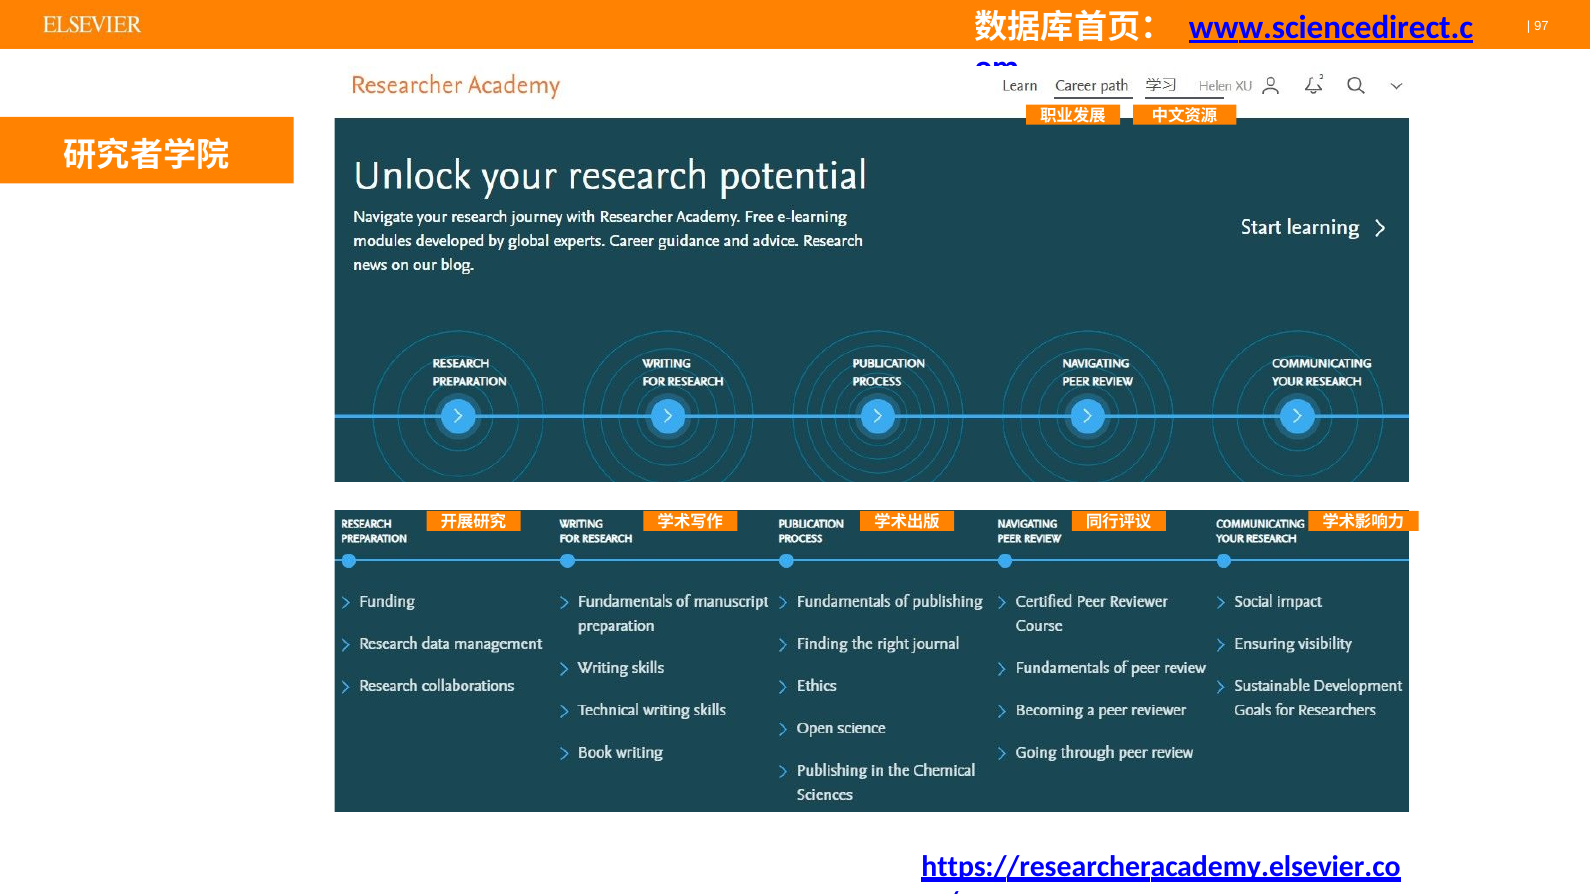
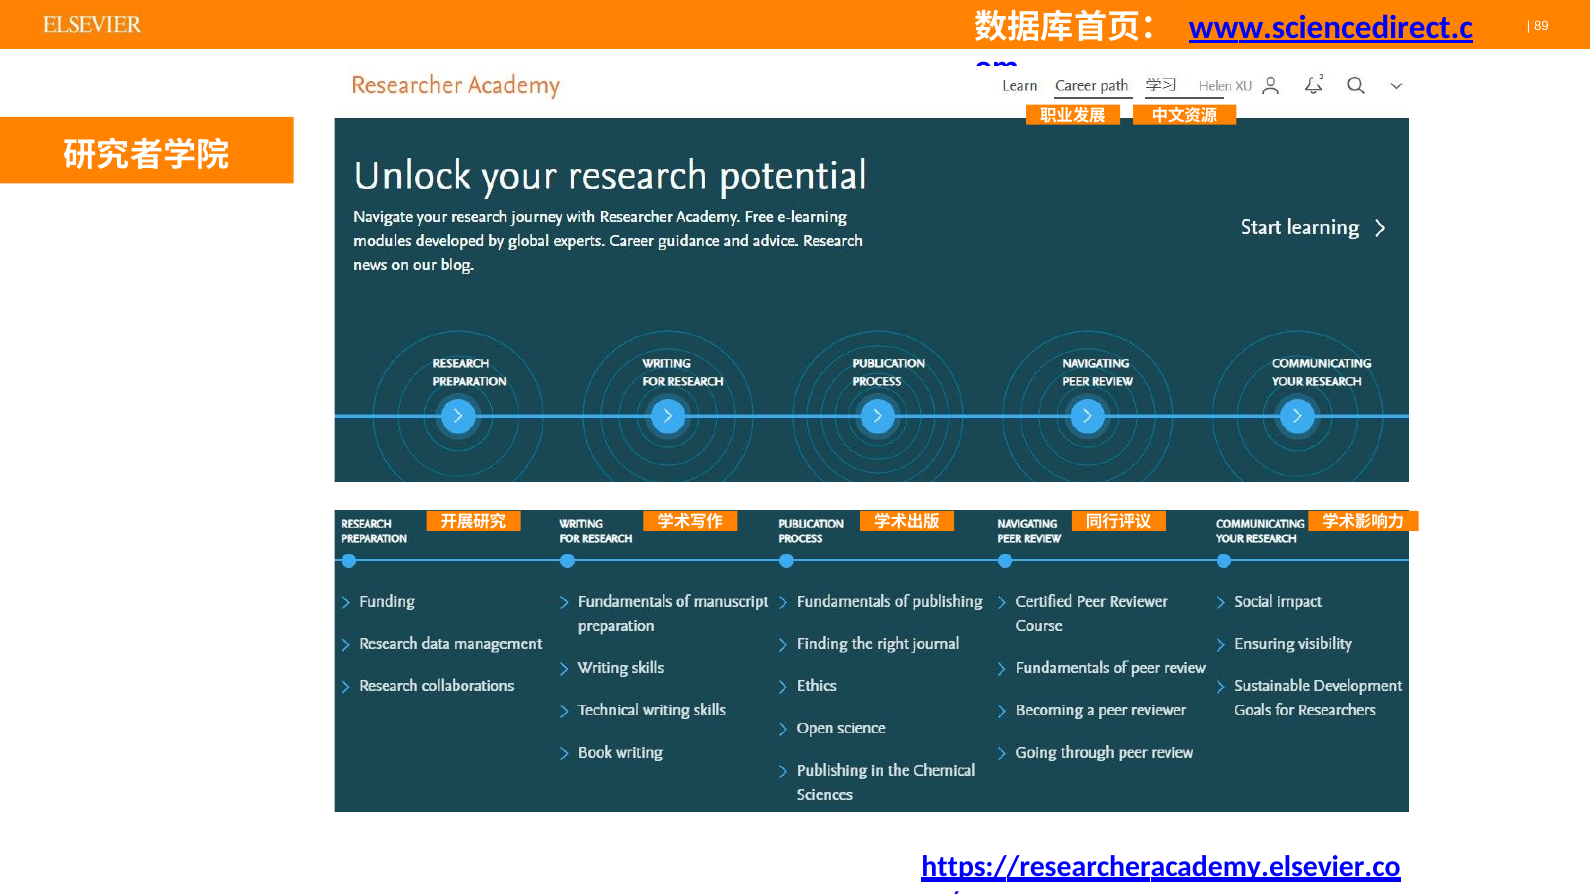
97: 97 -> 89
